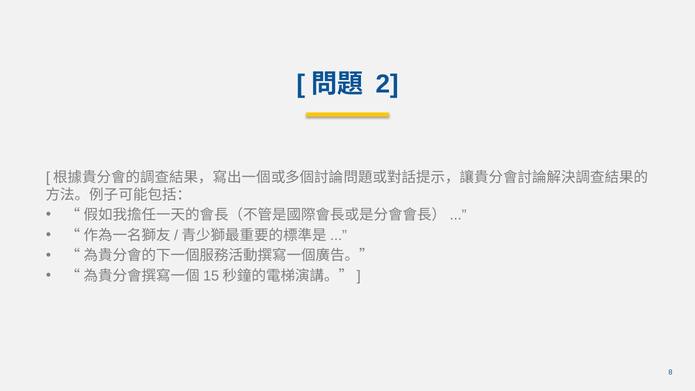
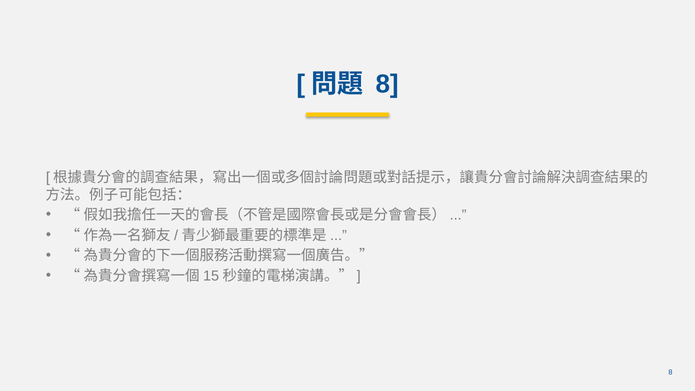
2 at (387, 84): 2 -> 8
